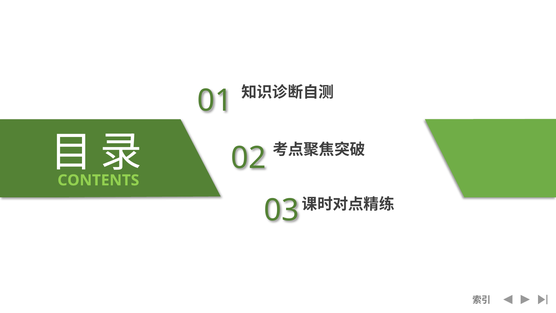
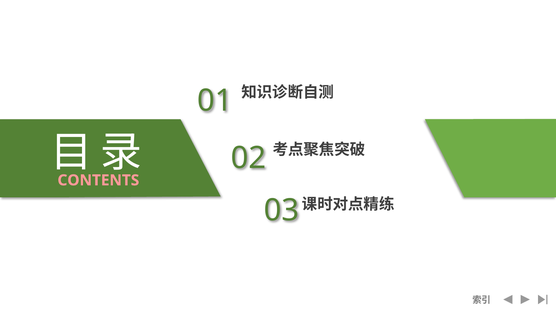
CONTENTS colour: light green -> pink
